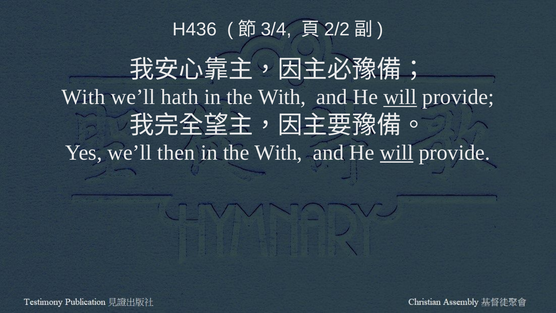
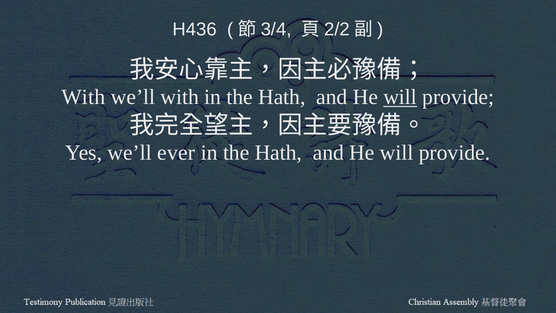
we’ll hath: hath -> with
With at (282, 97): With -> Hath
then: then -> ever
With at (278, 153): With -> Hath
will at (397, 153) underline: present -> none
